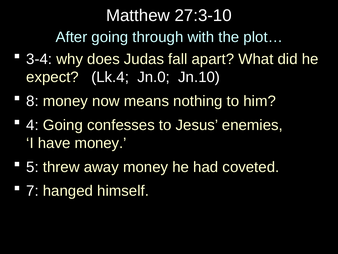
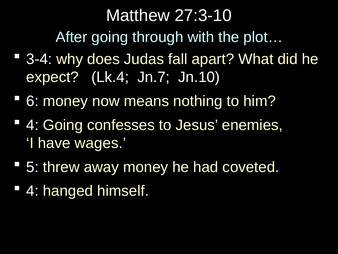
Jn.0: Jn.0 -> Jn.7
8: 8 -> 6
have money: money -> wages
7 at (32, 191): 7 -> 4
